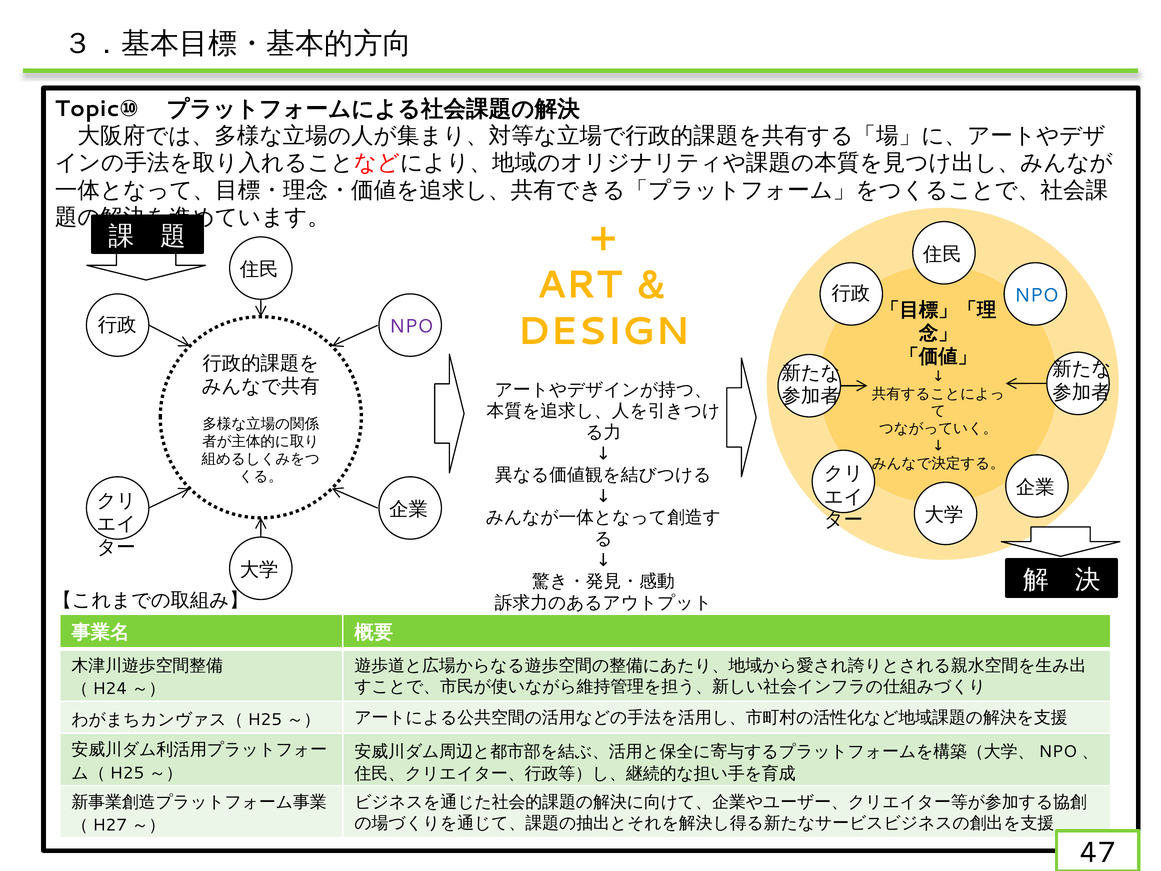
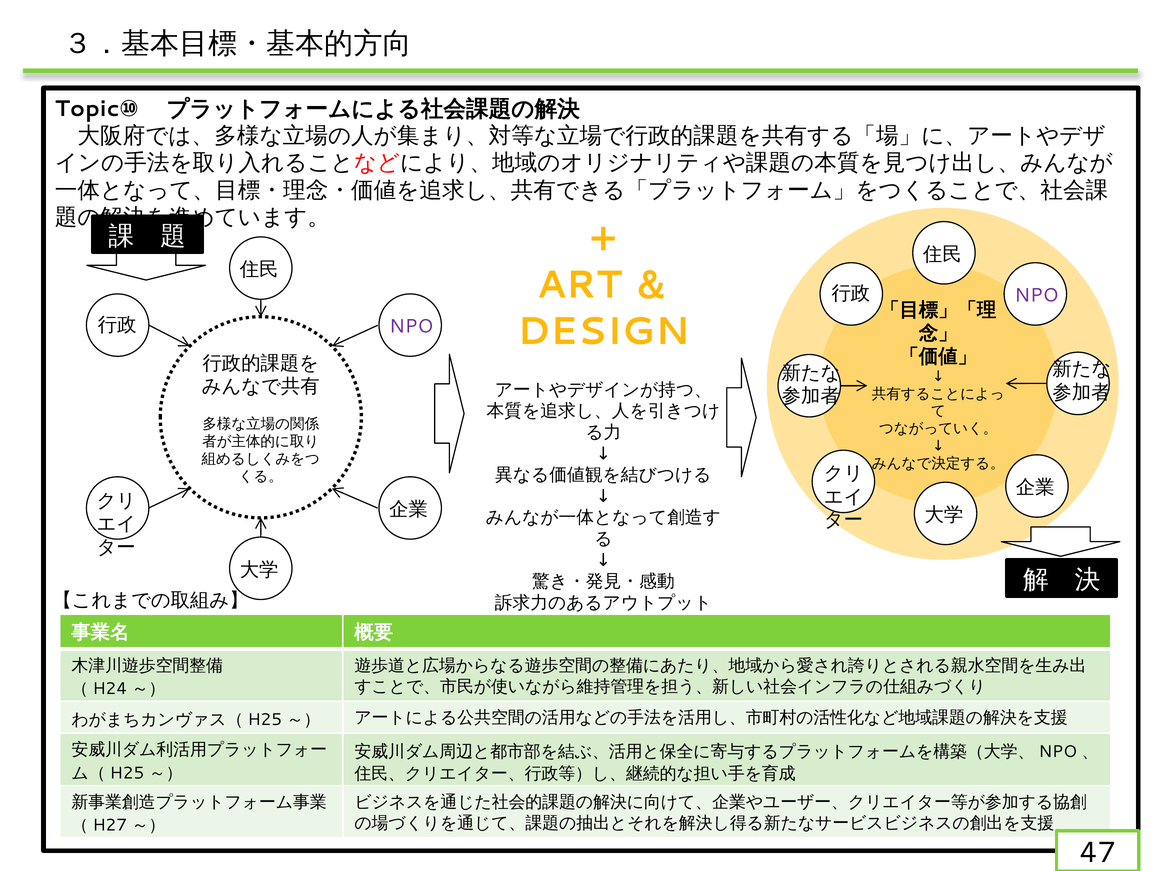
NPO at (1036, 295) colour: blue -> purple
